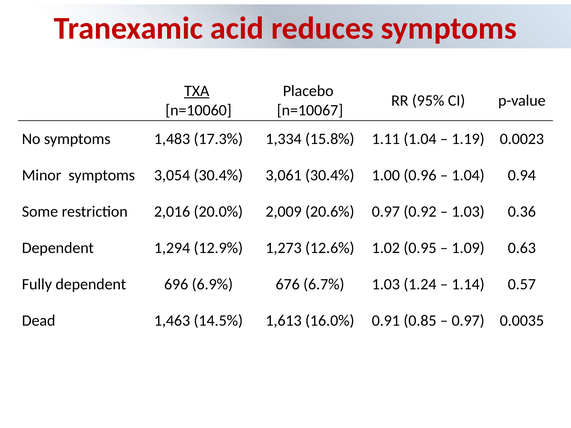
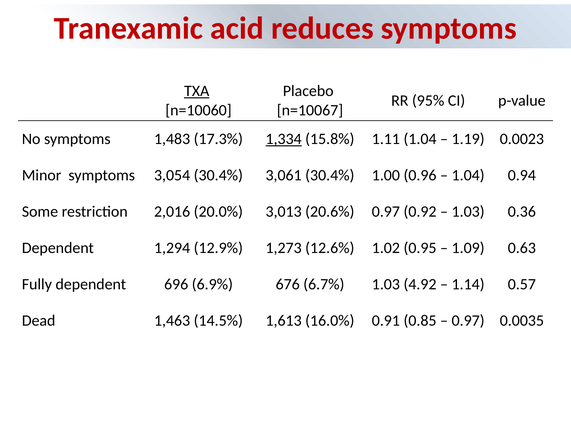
1,334 underline: none -> present
2,009: 2,009 -> 3,013
1.24: 1.24 -> 4.92
